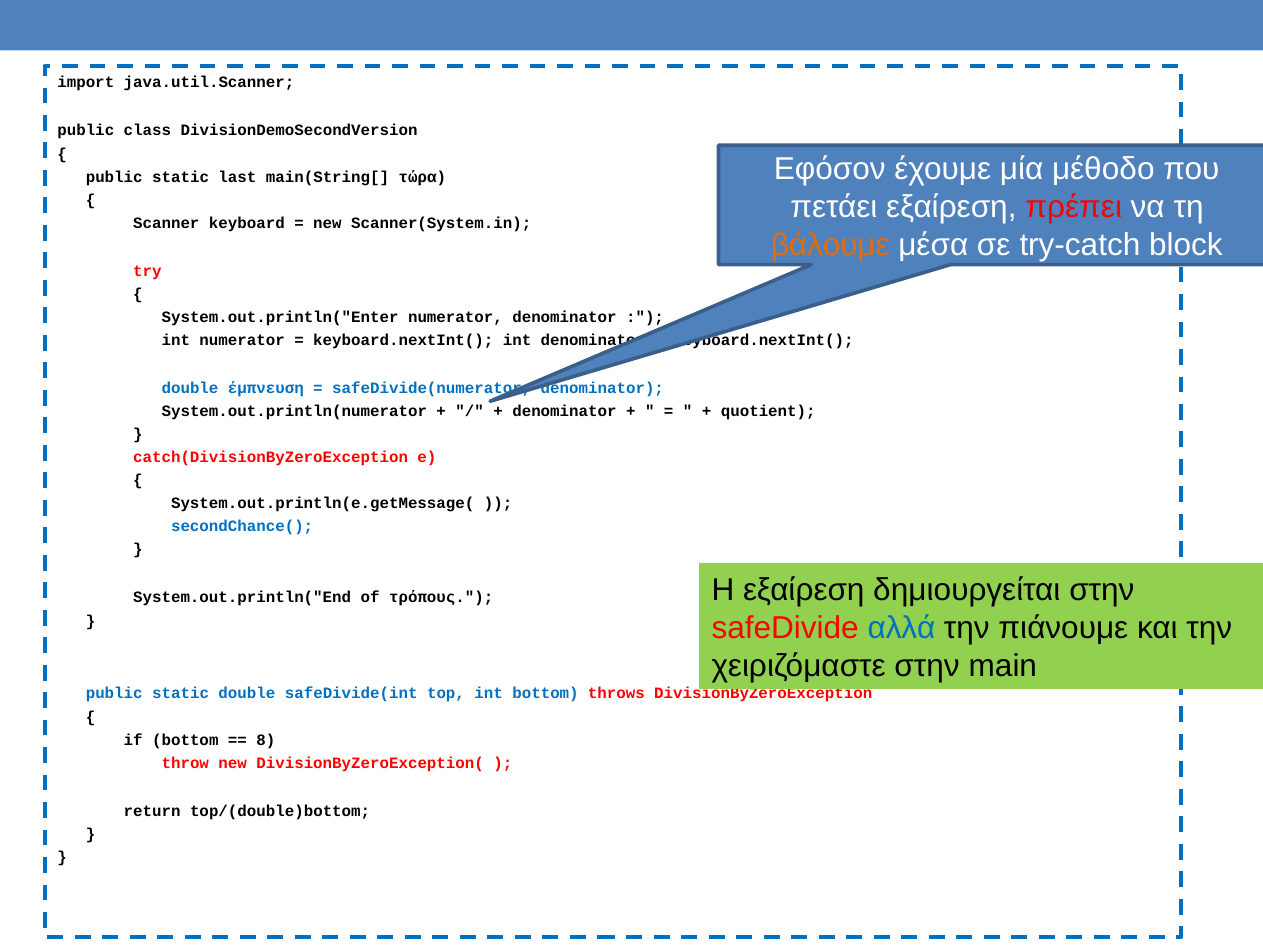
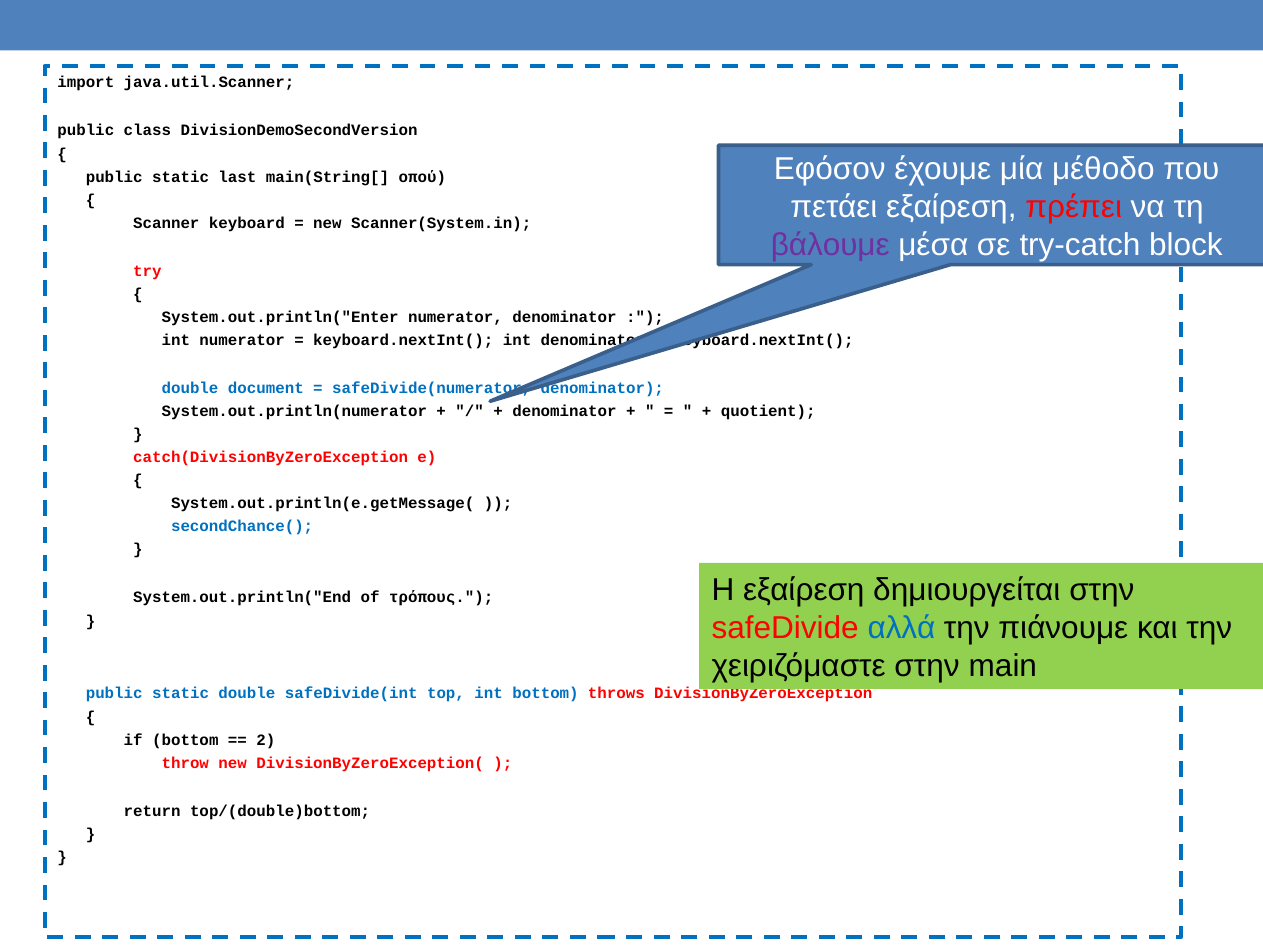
τώρα: τώρα -> οπού
βάλουμε colour: orange -> purple
έμπνευση: έμπνευση -> document
8: 8 -> 2
